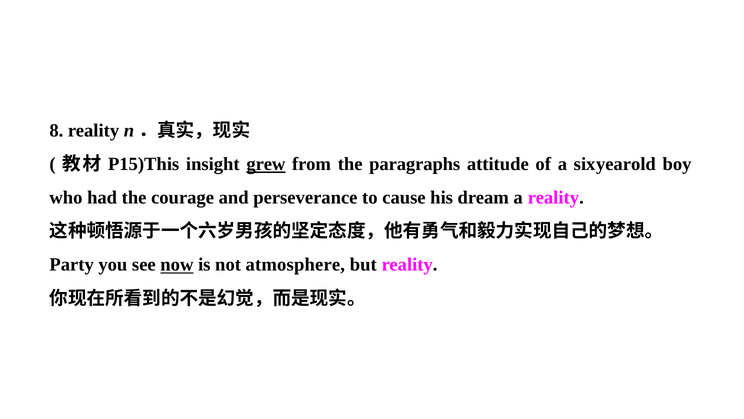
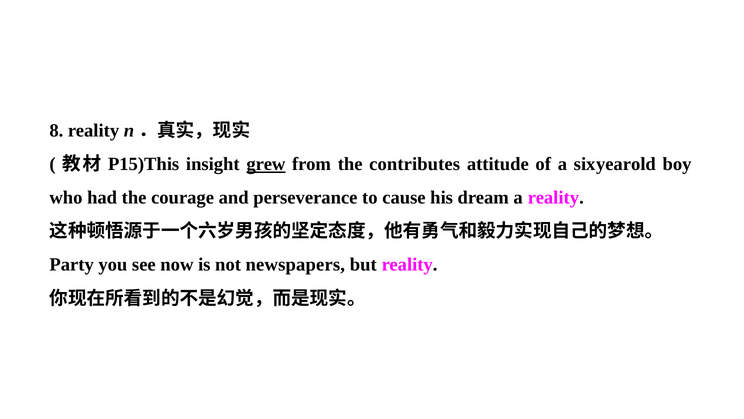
paragraphs: paragraphs -> contributes
now underline: present -> none
atmosphere: atmosphere -> newspapers
